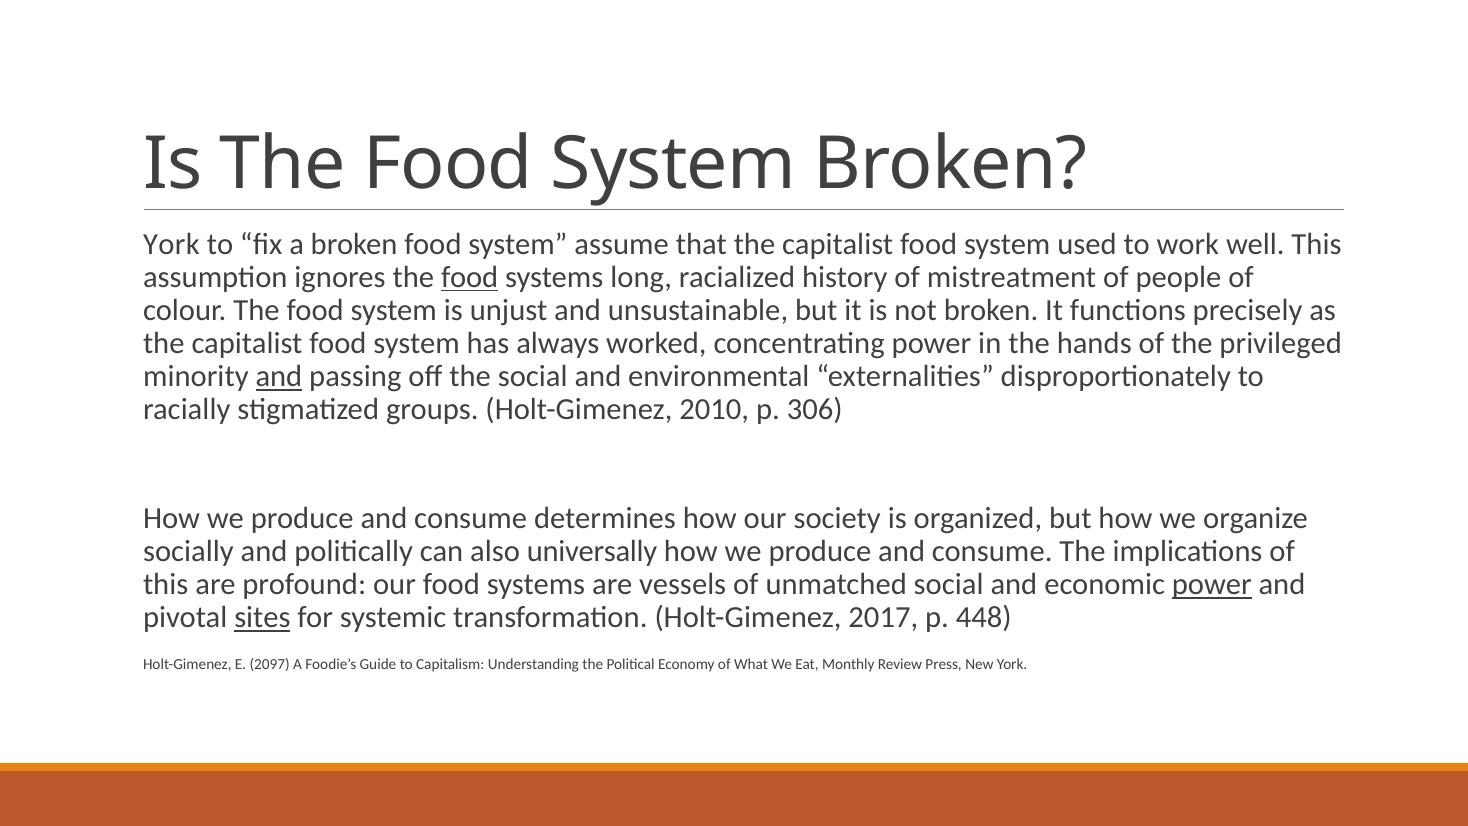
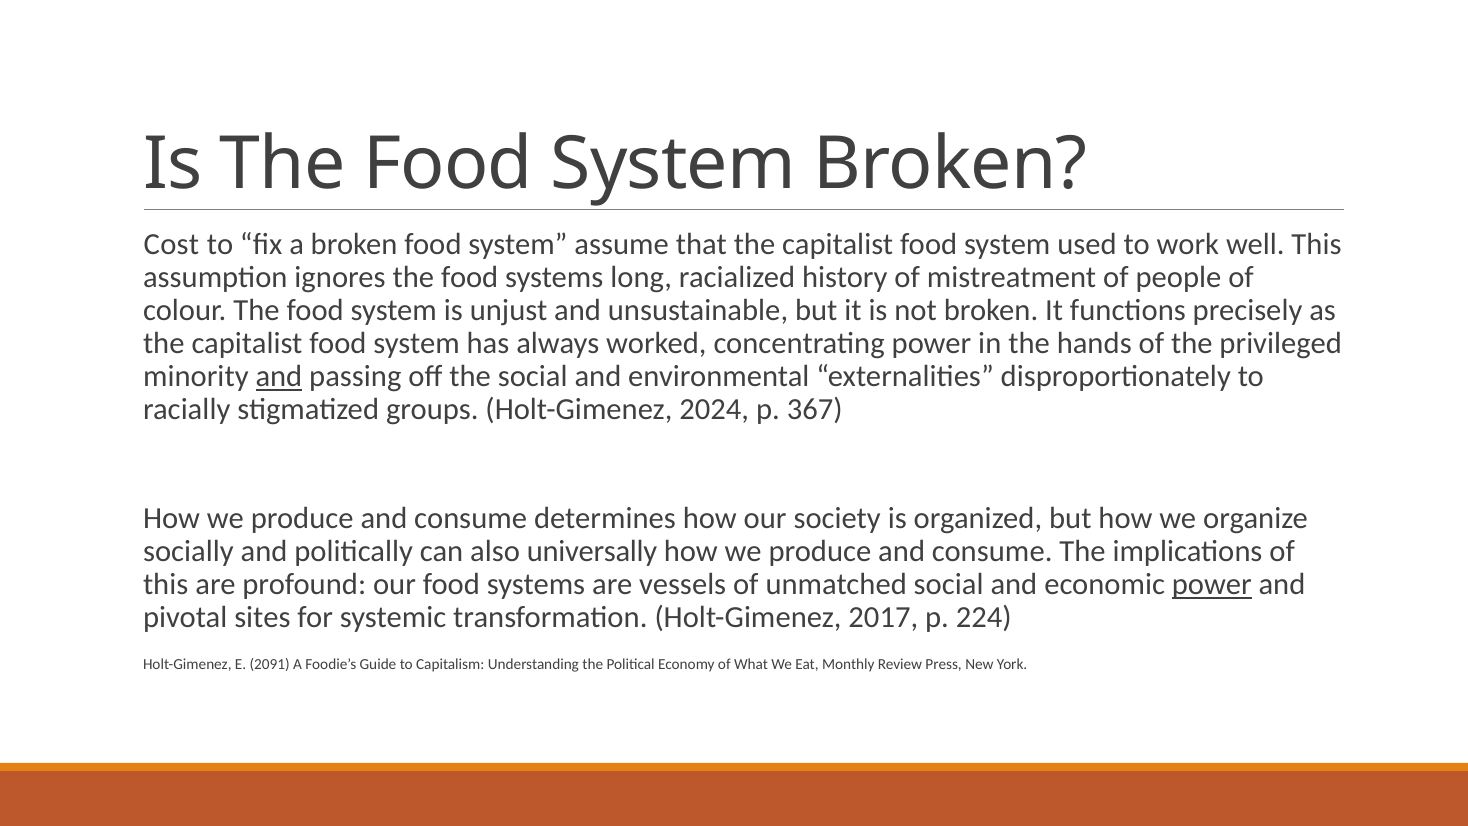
York at (171, 244): York -> Cost
food at (470, 277) underline: present -> none
2010: 2010 -> 2024
306: 306 -> 367
sites underline: present -> none
448: 448 -> 224
2097: 2097 -> 2091
